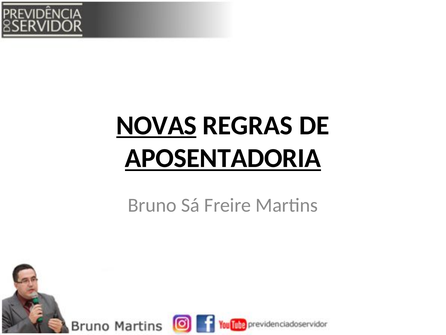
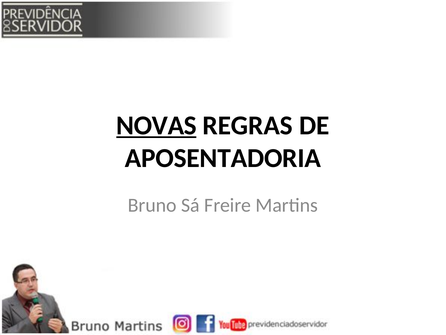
APOSENTADORIA underline: present -> none
